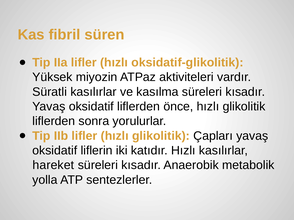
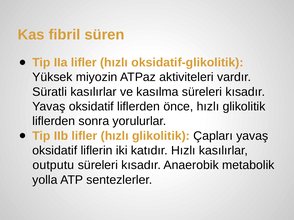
hareket: hareket -> outputu
